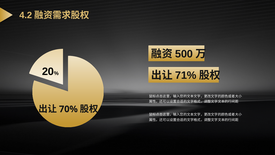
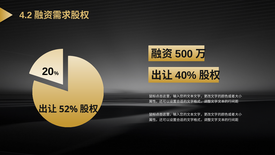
71%: 71% -> 40%
70%: 70% -> 52%
